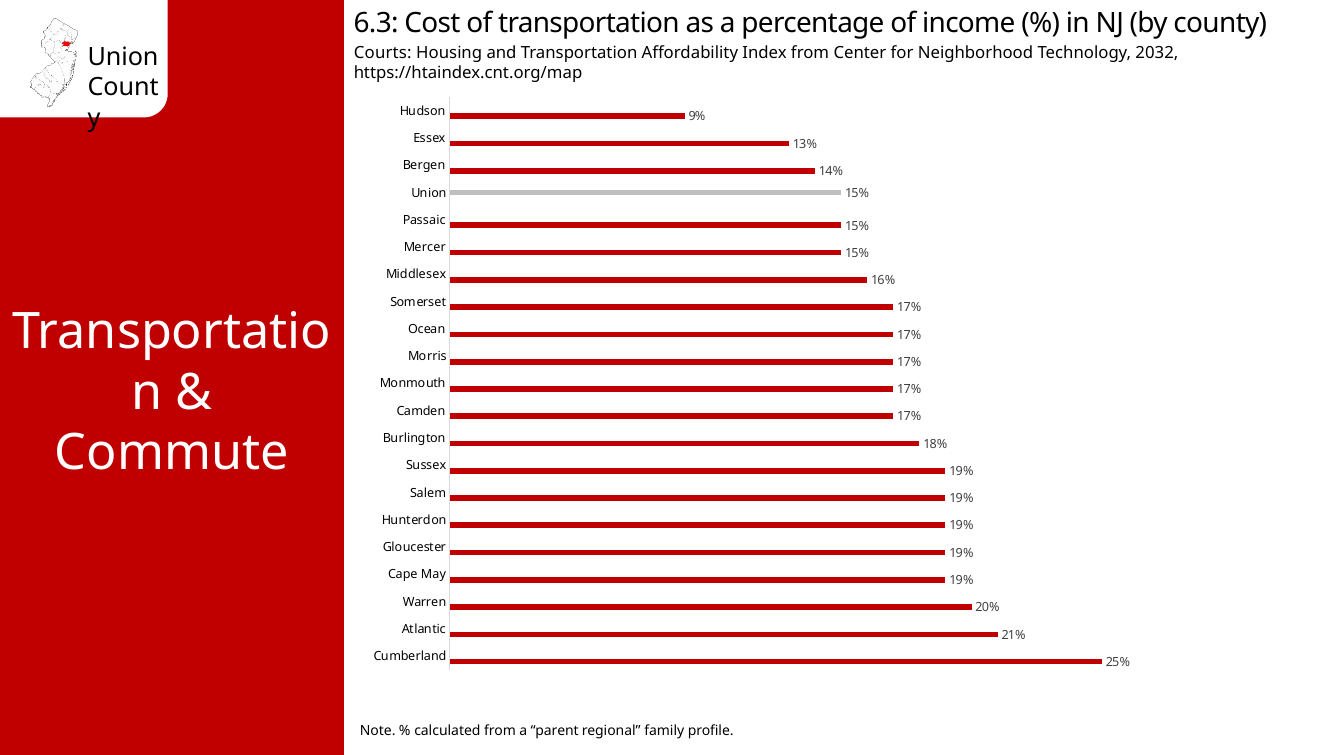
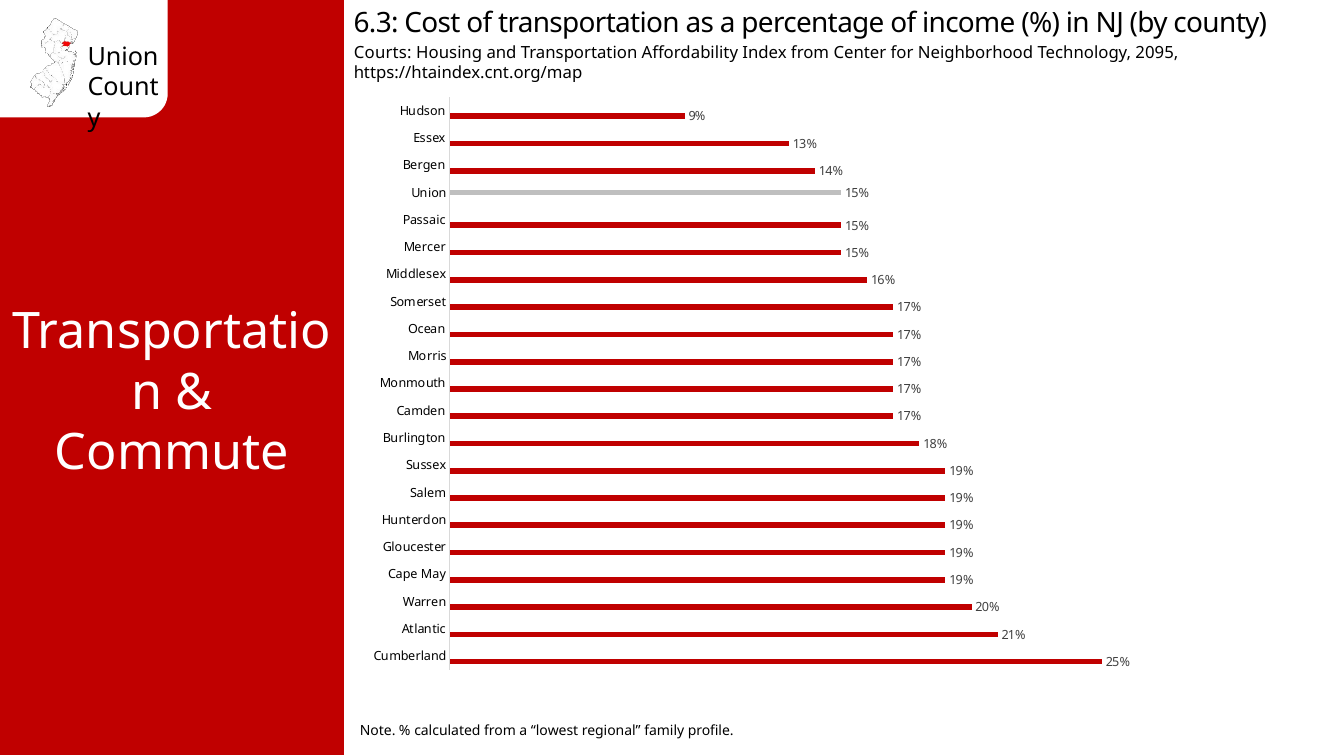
2032: 2032 -> 2095
parent: parent -> lowest
